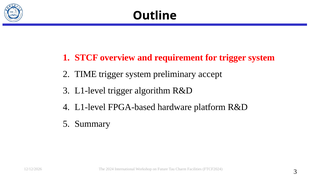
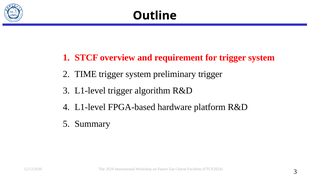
preliminary accept: accept -> trigger
